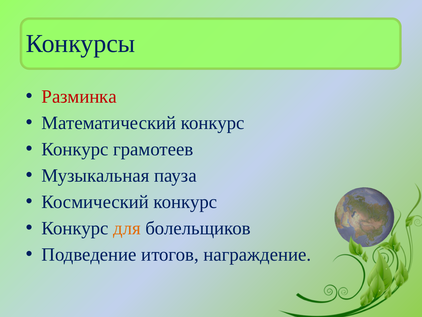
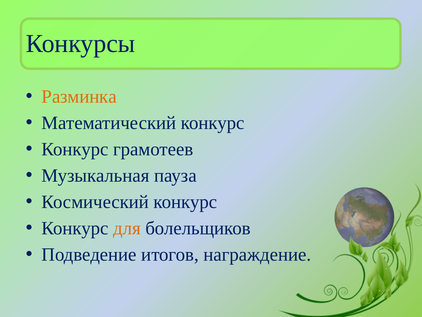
Разминка colour: red -> orange
